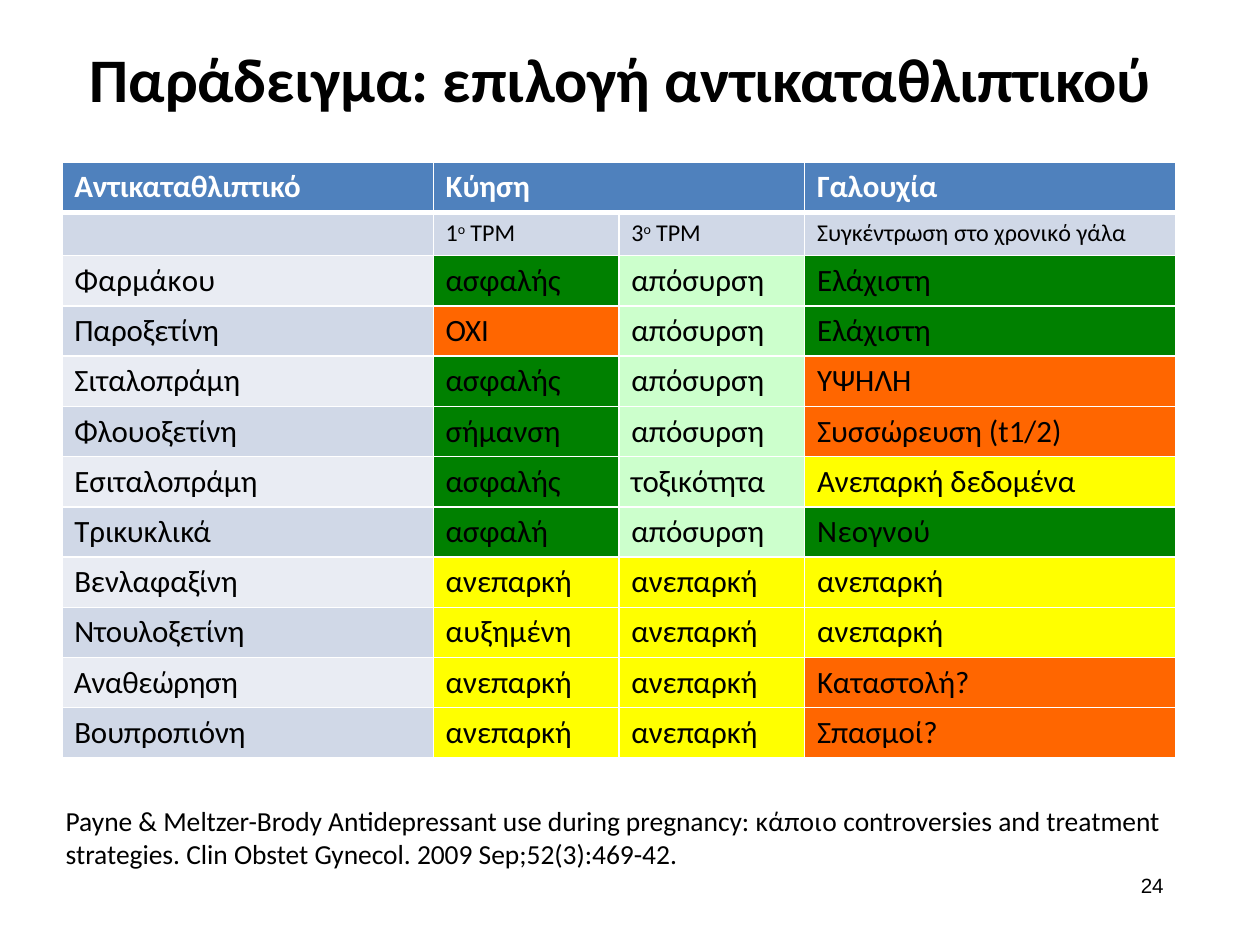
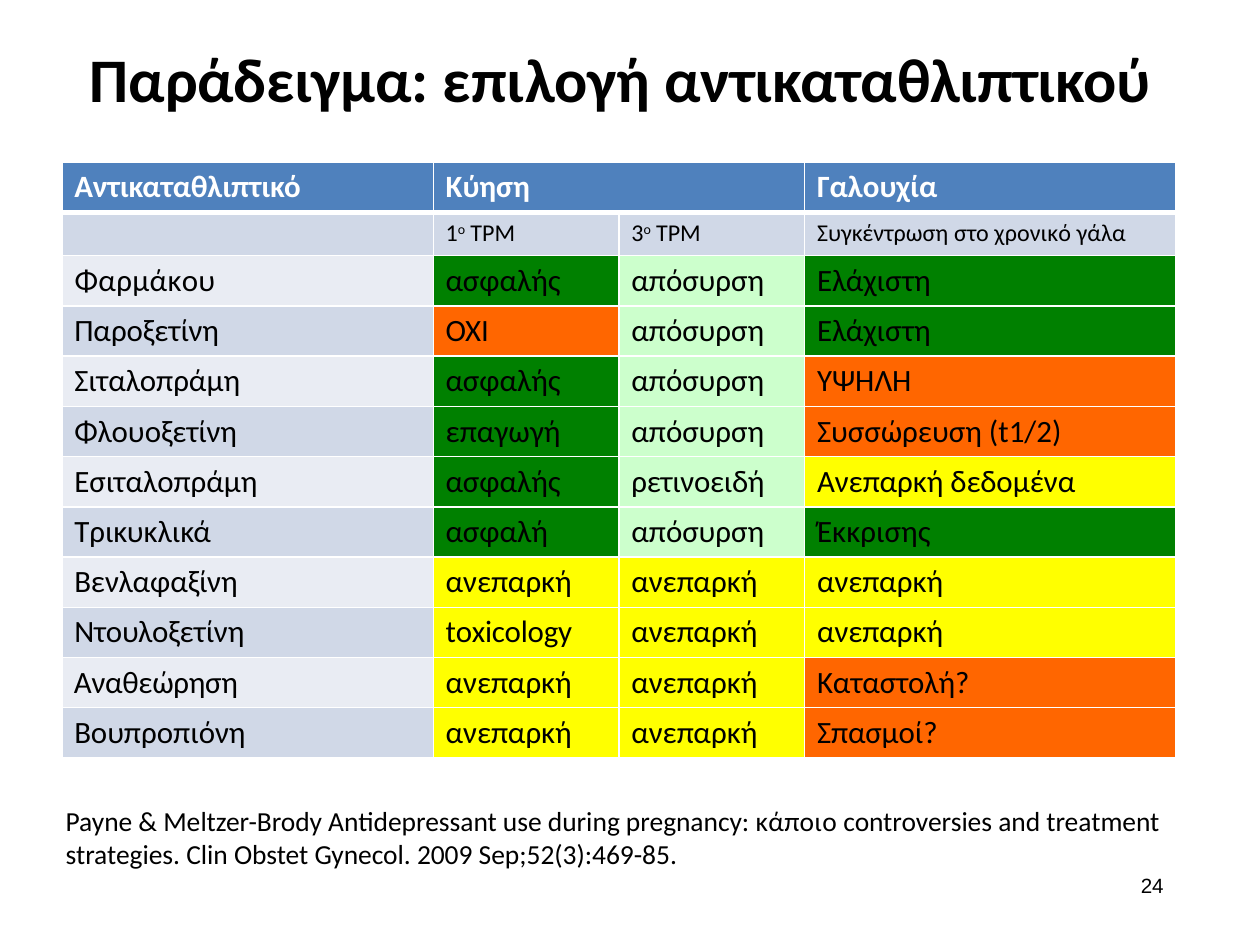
σήμανση: σήμανση -> επαγωγή
τοξικότητα: τοξικότητα -> ρετινοειδή
Νεογνού: Νεογνού -> Έκκρισης
αυξημένη: αυξημένη -> toxicology
Sep;52(3):469-42: Sep;52(3):469-42 -> Sep;52(3):469-85
